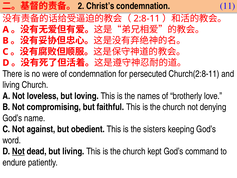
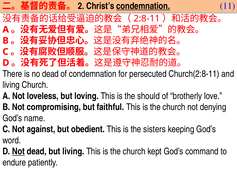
condemnation at (143, 6) underline: none -> present
no were: were -> dead
names: names -> should
